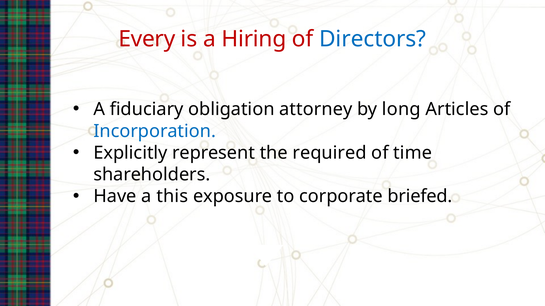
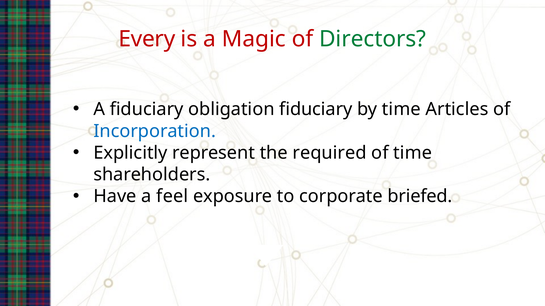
Hiring: Hiring -> Magic
Directors colour: blue -> green
obligation attorney: attorney -> fiduciary
by long: long -> time
this: this -> feel
